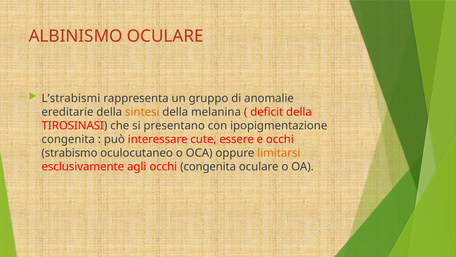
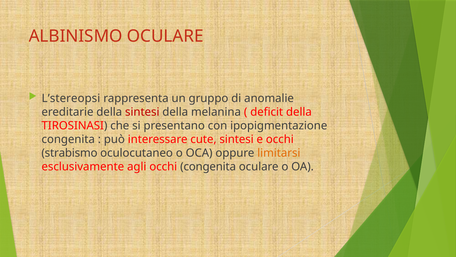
L’strabismi: L’strabismi -> L’stereopsi
sintesi at (142, 112) colour: orange -> red
cute essere: essere -> sintesi
